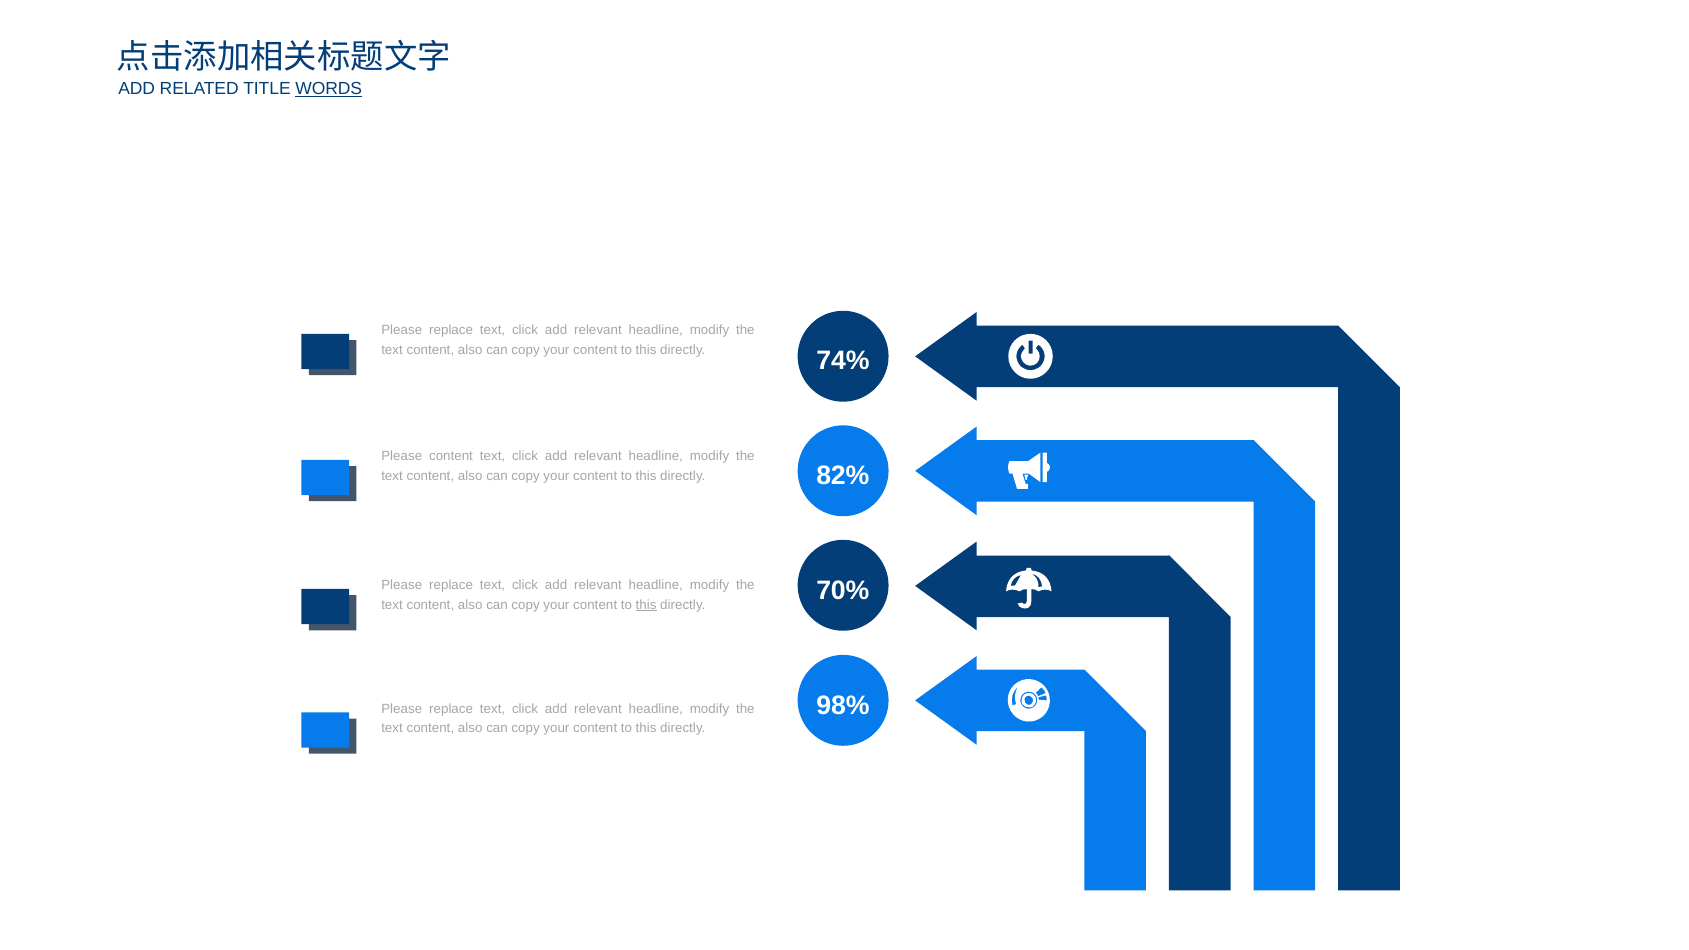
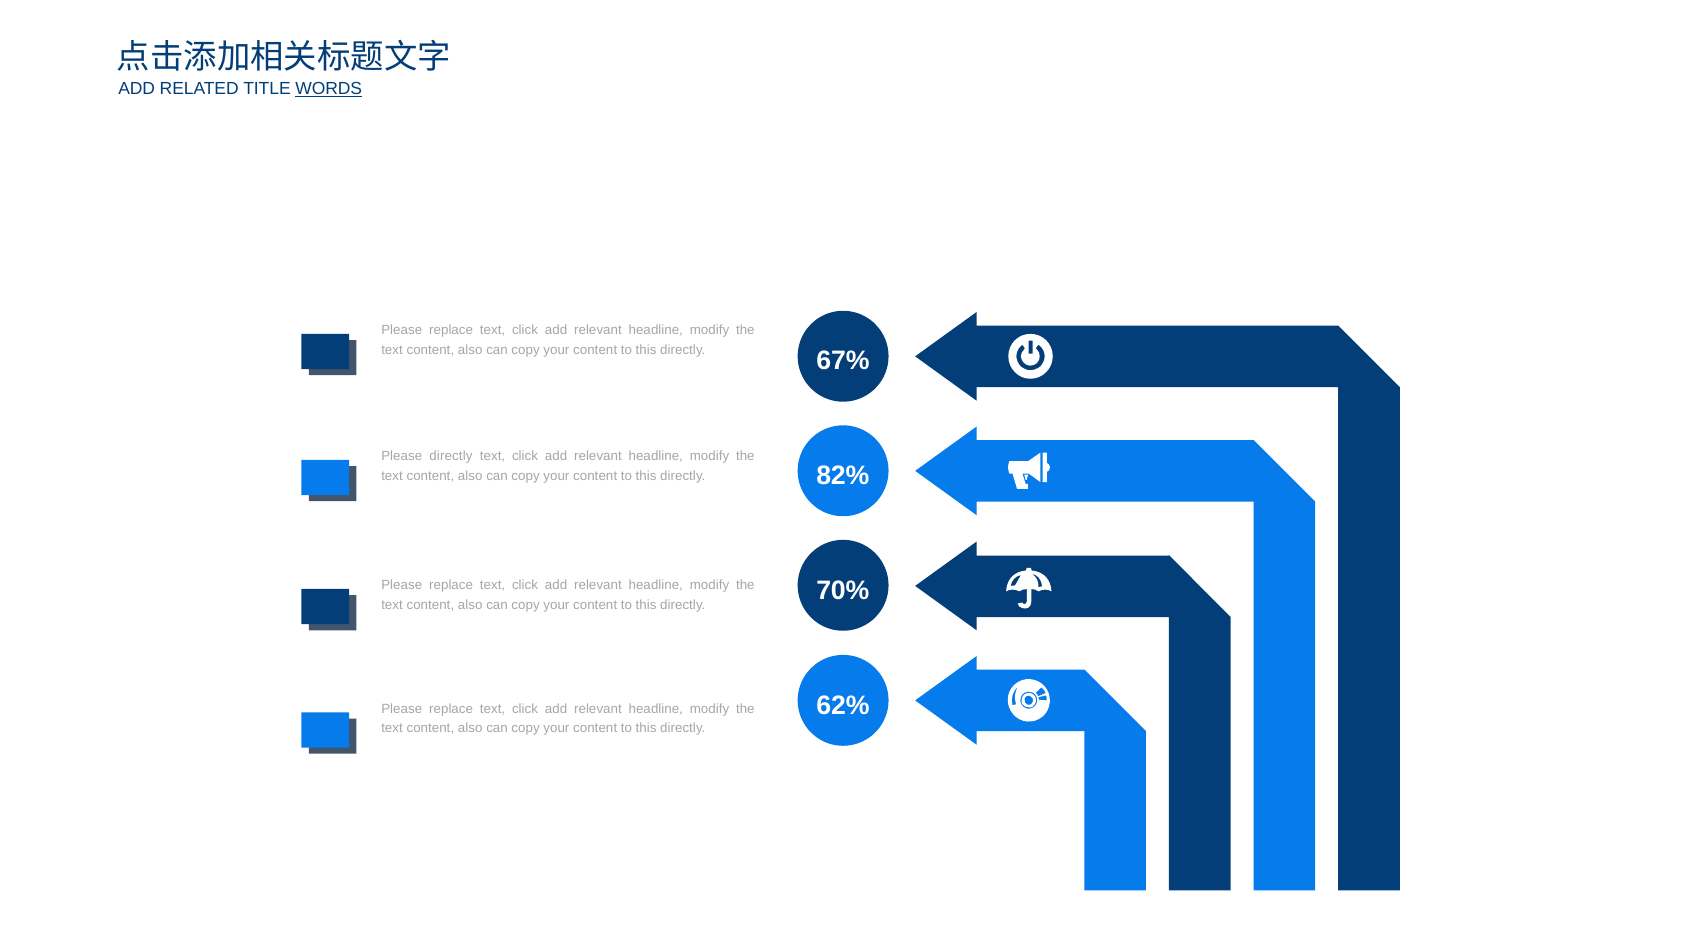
74%: 74% -> 67%
Please content: content -> directly
this at (646, 605) underline: present -> none
98%: 98% -> 62%
